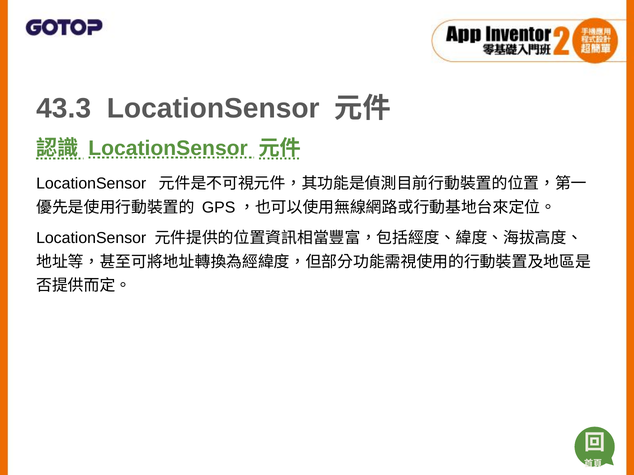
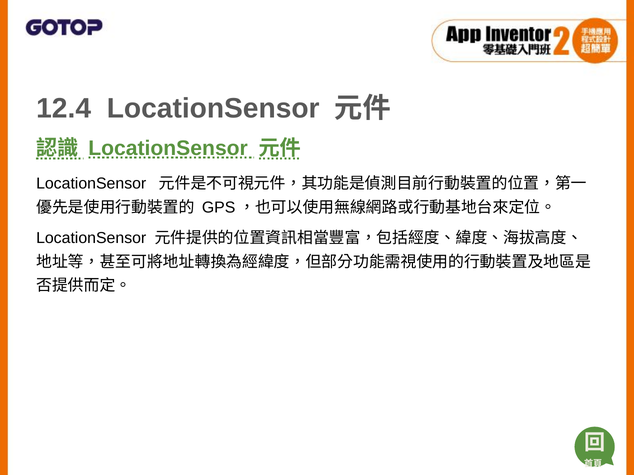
43.3: 43.3 -> 12.4
